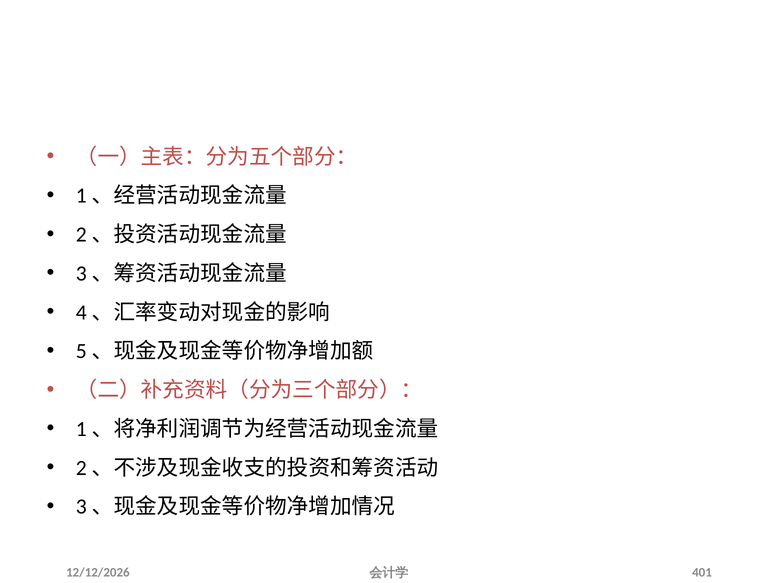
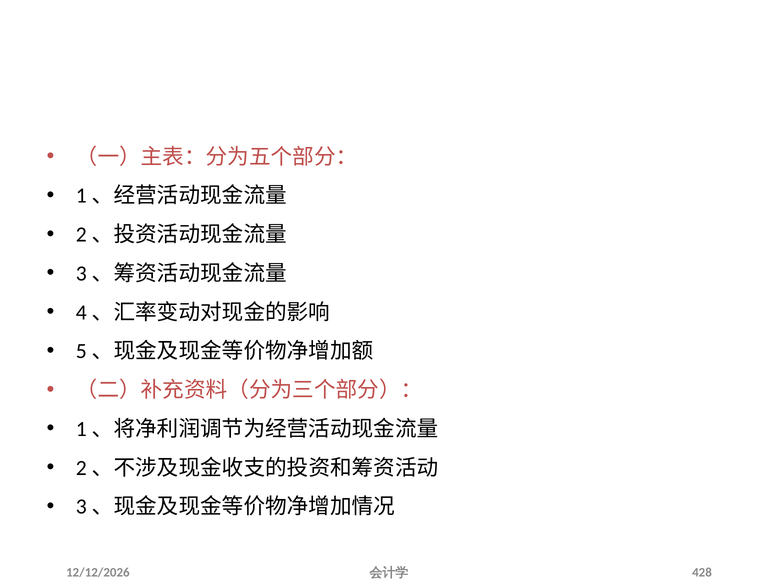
401: 401 -> 428
